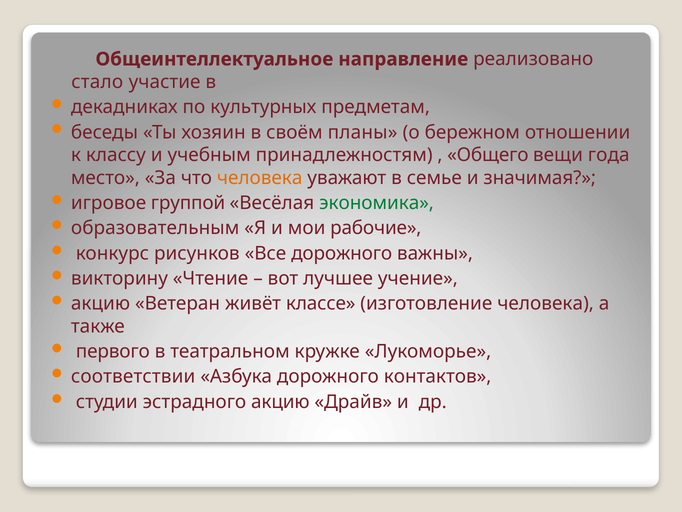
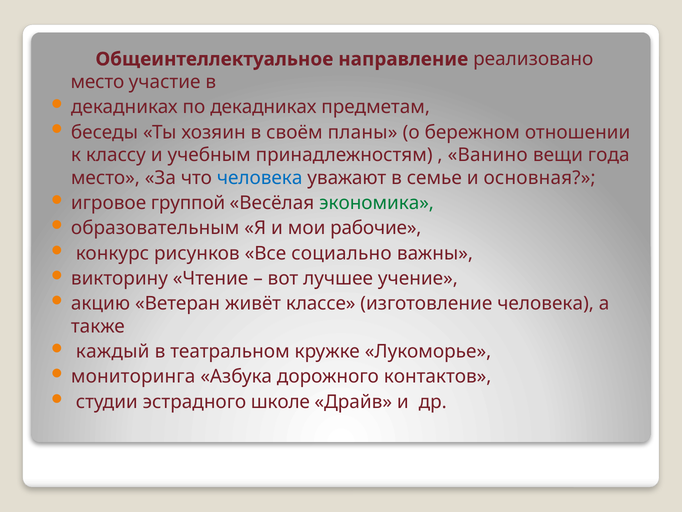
стало at (97, 82): стало -> место
по культурных: культурных -> декадниках
Общего: Общего -> Ванино
человека at (260, 178) colour: orange -> blue
значимая: значимая -> основная
Все дорожного: дорожного -> социально
первого: первого -> каждый
соответствии: соответствии -> мониторинга
эстрадного акцию: акцию -> школе
